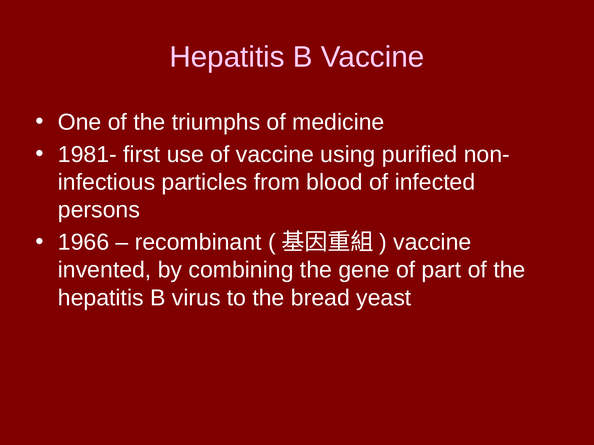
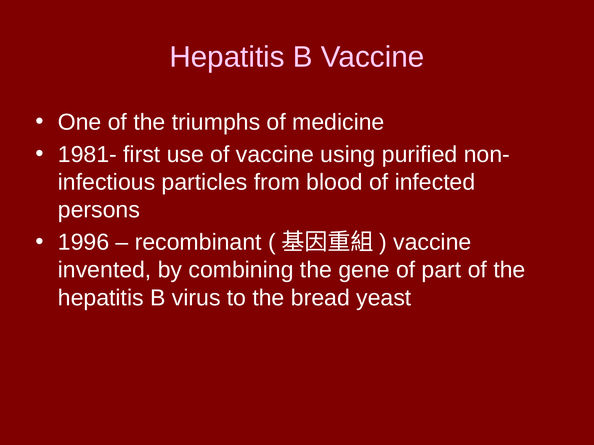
1966: 1966 -> 1996
